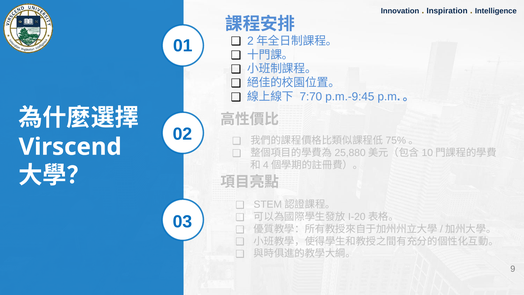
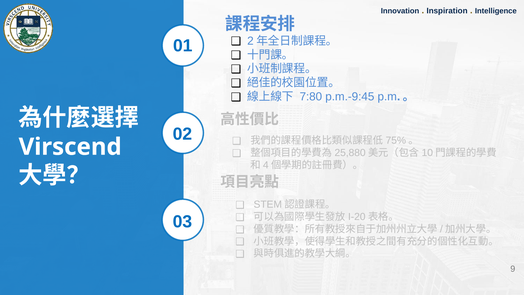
7:70: 7:70 -> 7:80
